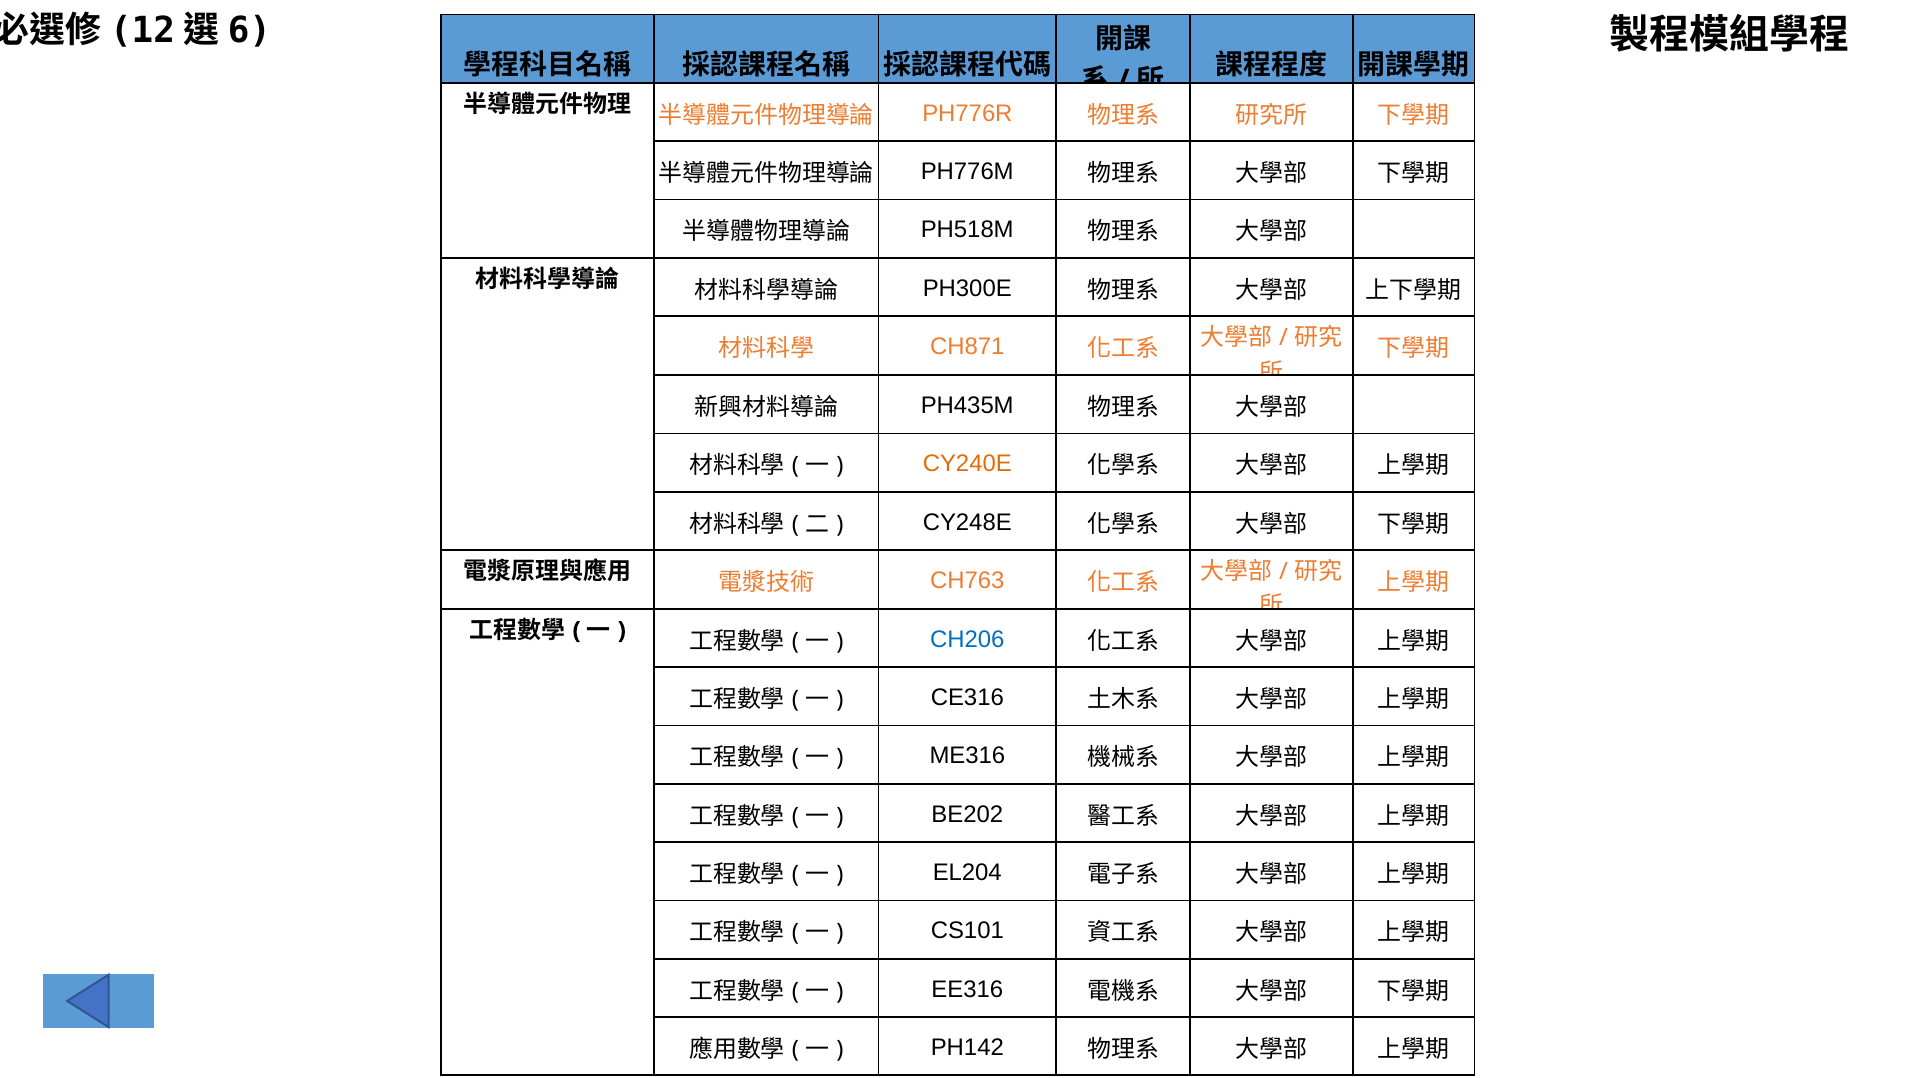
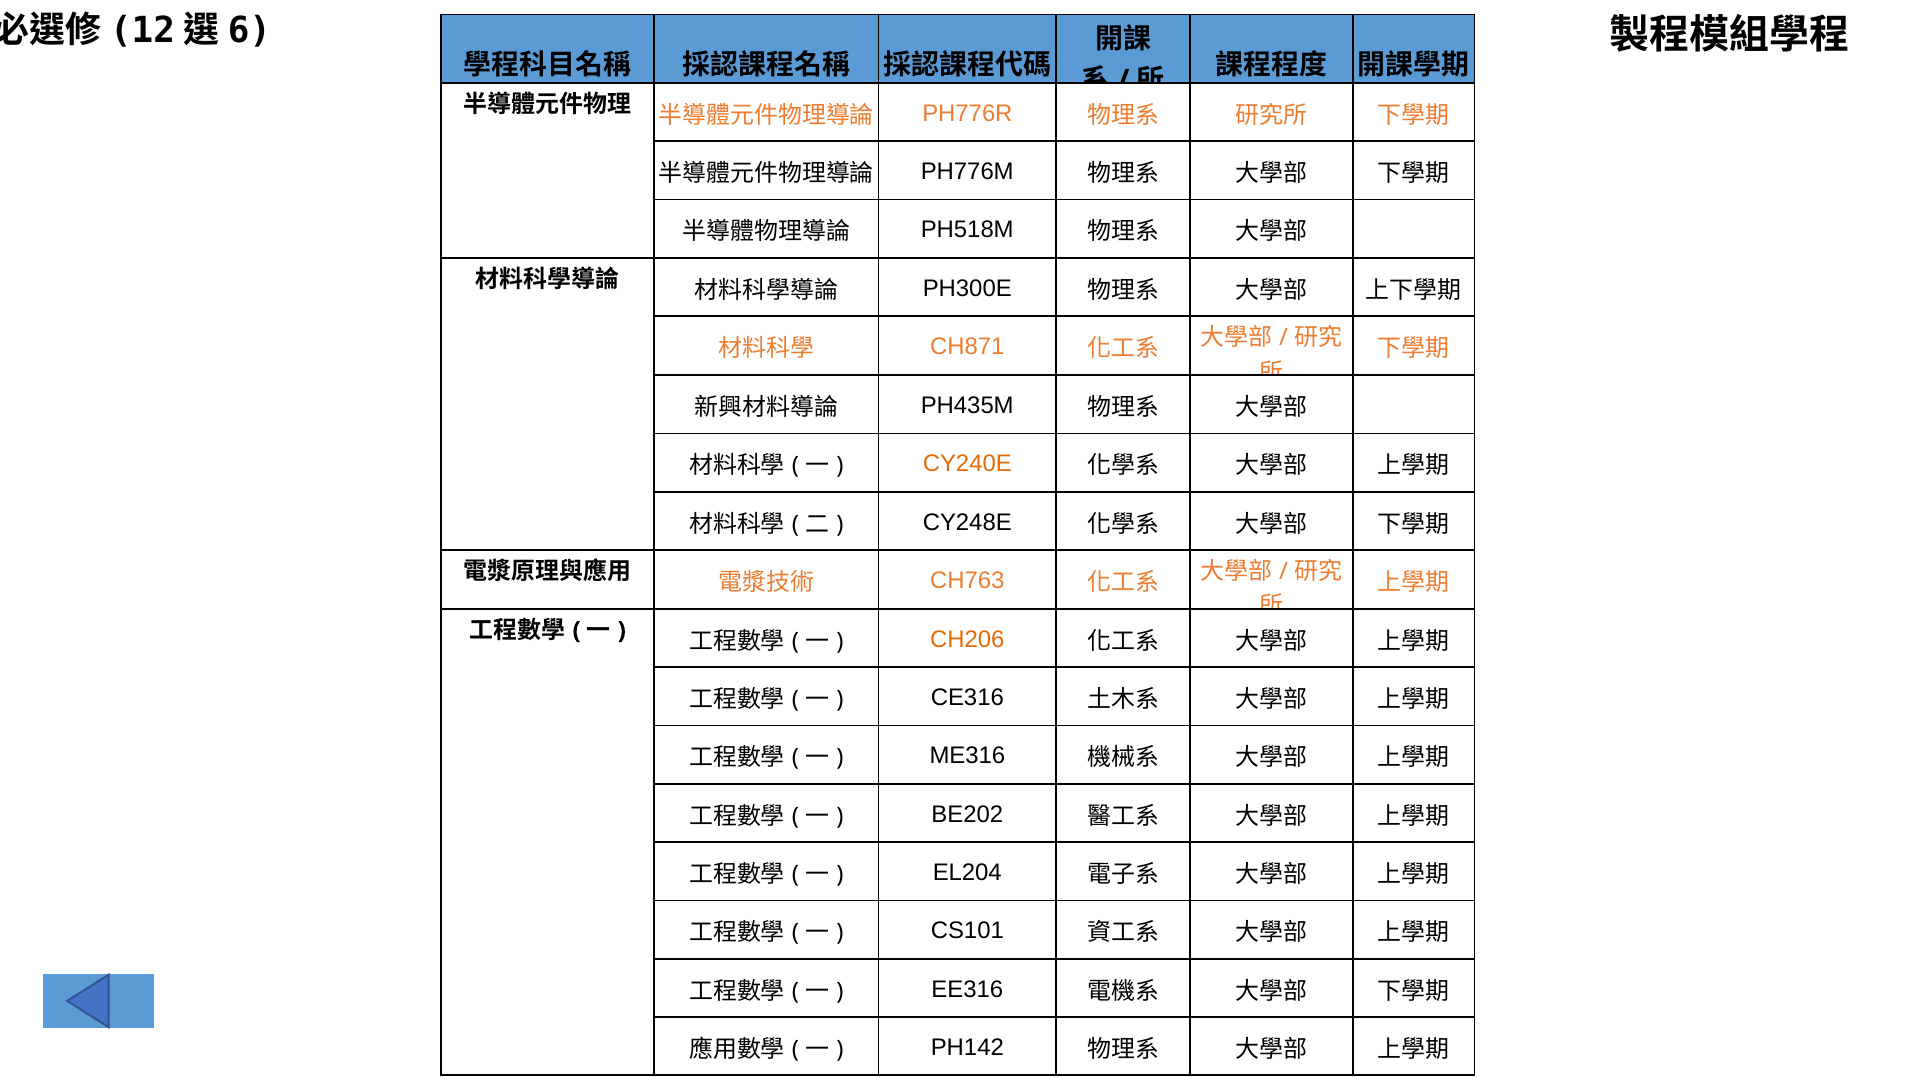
CH206 colour: blue -> orange
